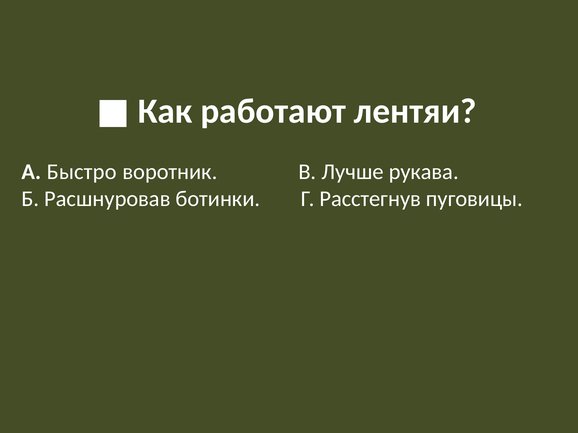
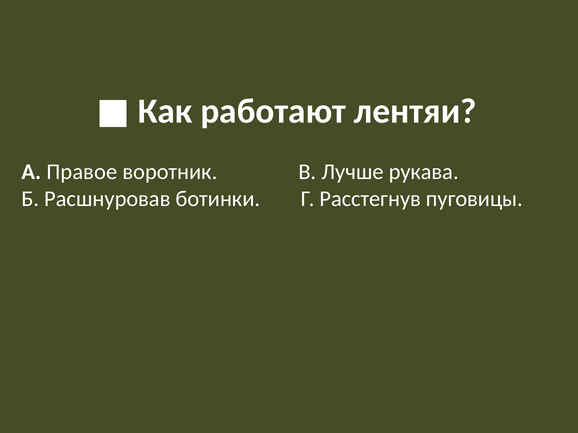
Быстро: Быстро -> Правое
